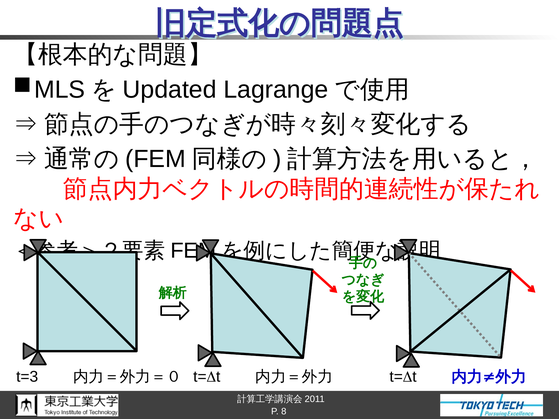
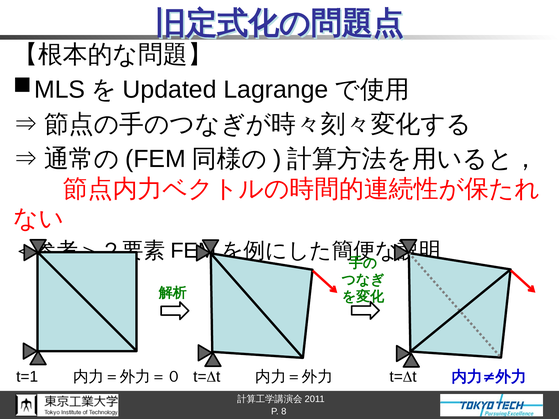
t=3: t=3 -> t=1
